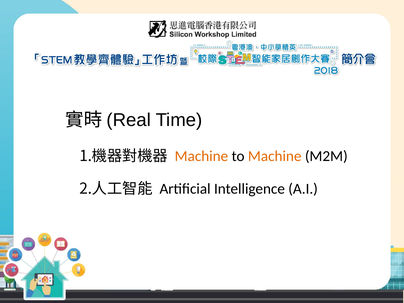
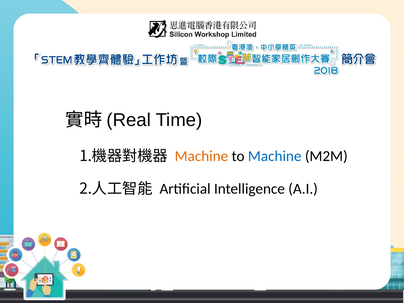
Machine at (275, 156) colour: orange -> blue
